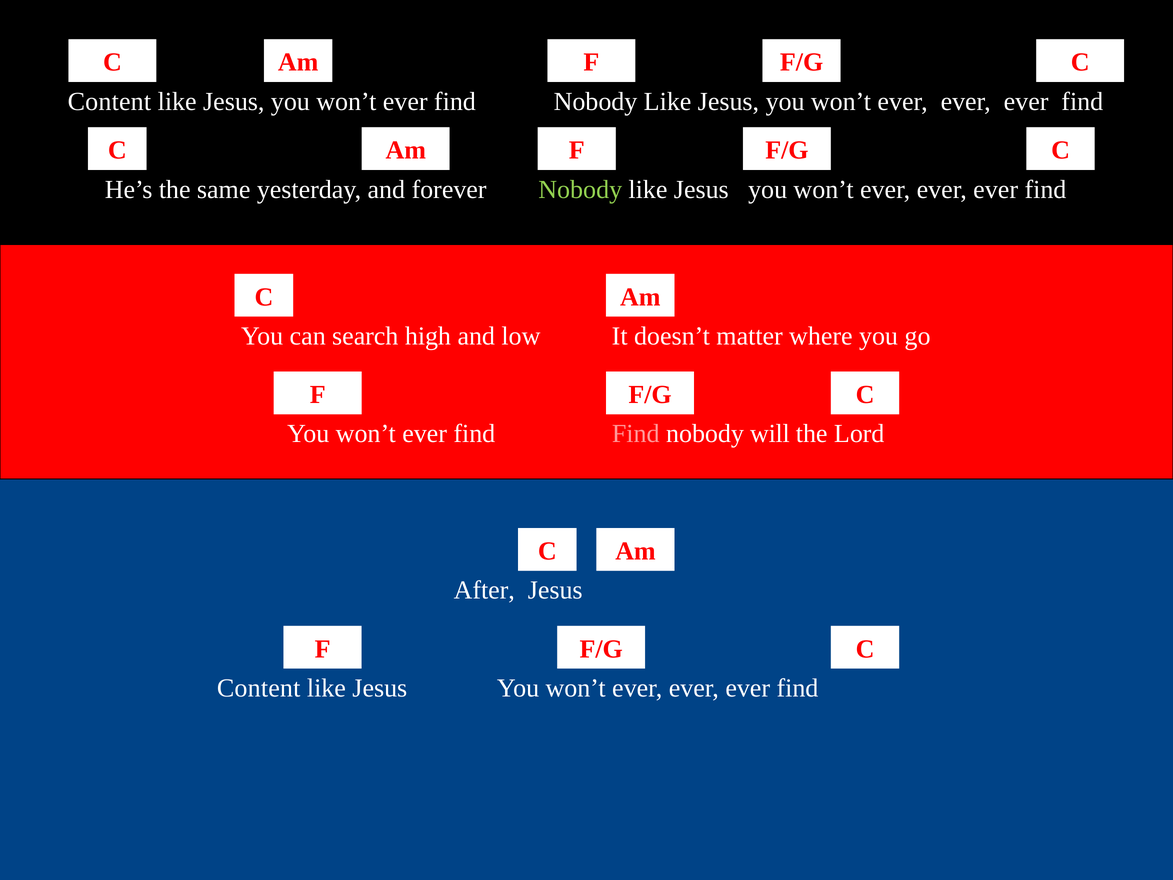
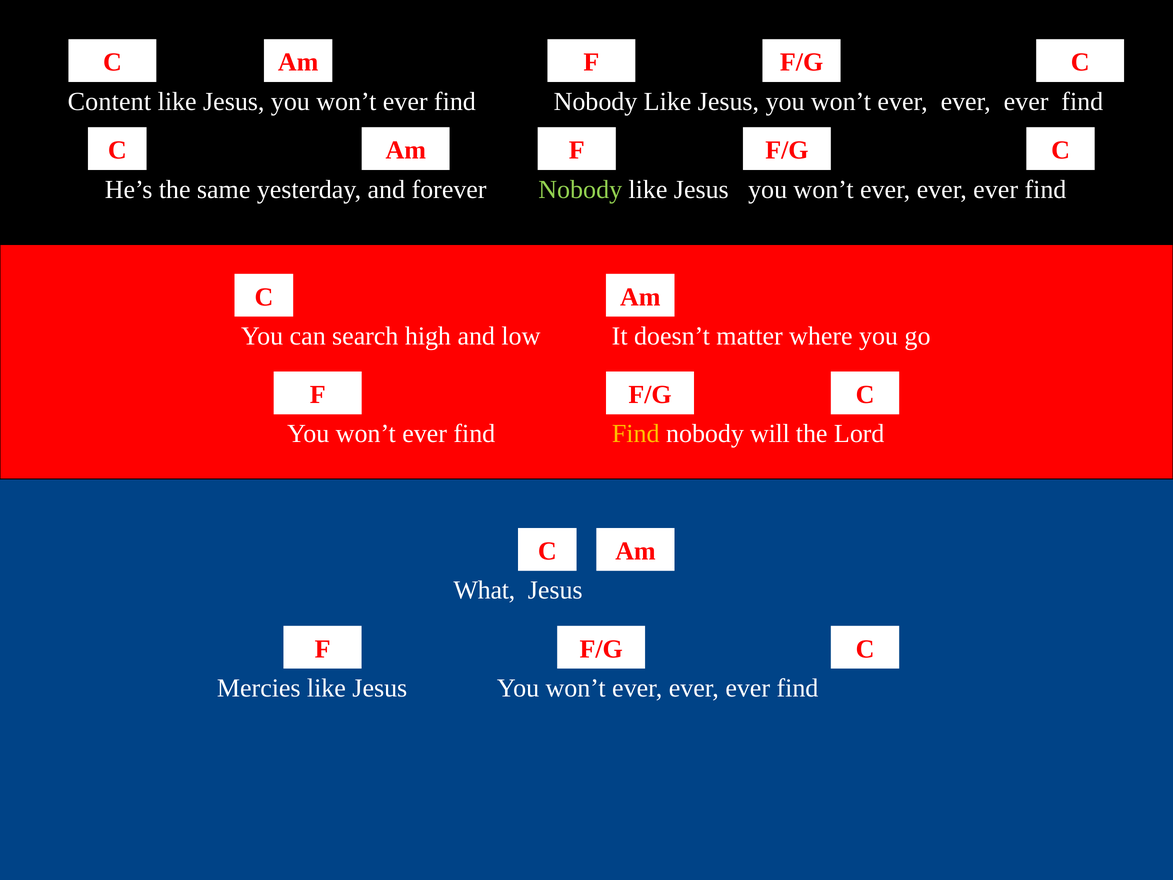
Find at (636, 434) colour: pink -> yellow
After: After -> What
Content at (259, 688): Content -> Mercies
